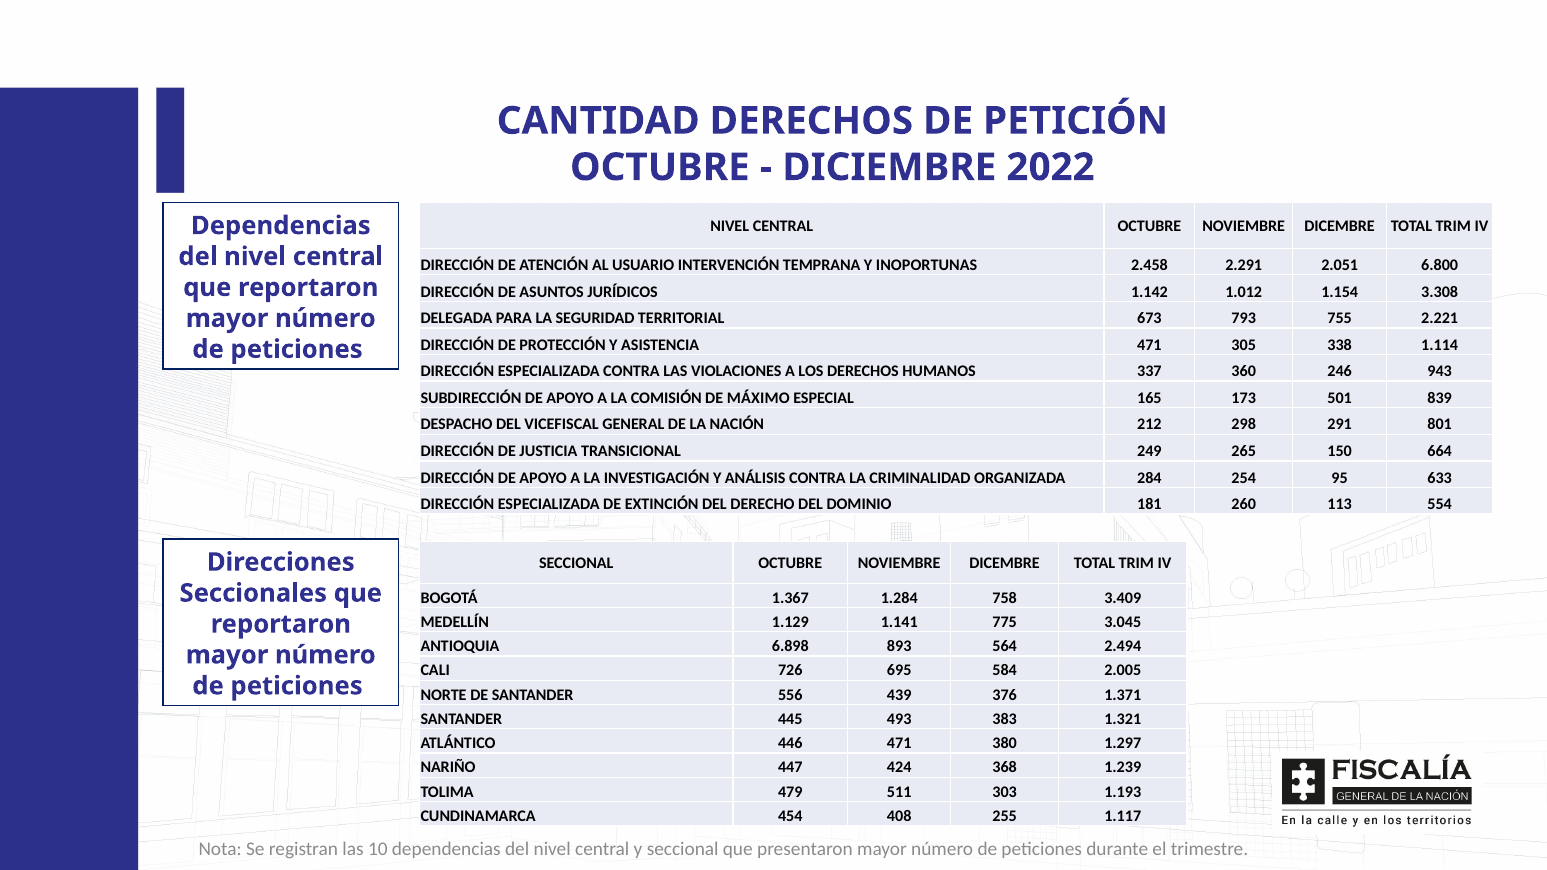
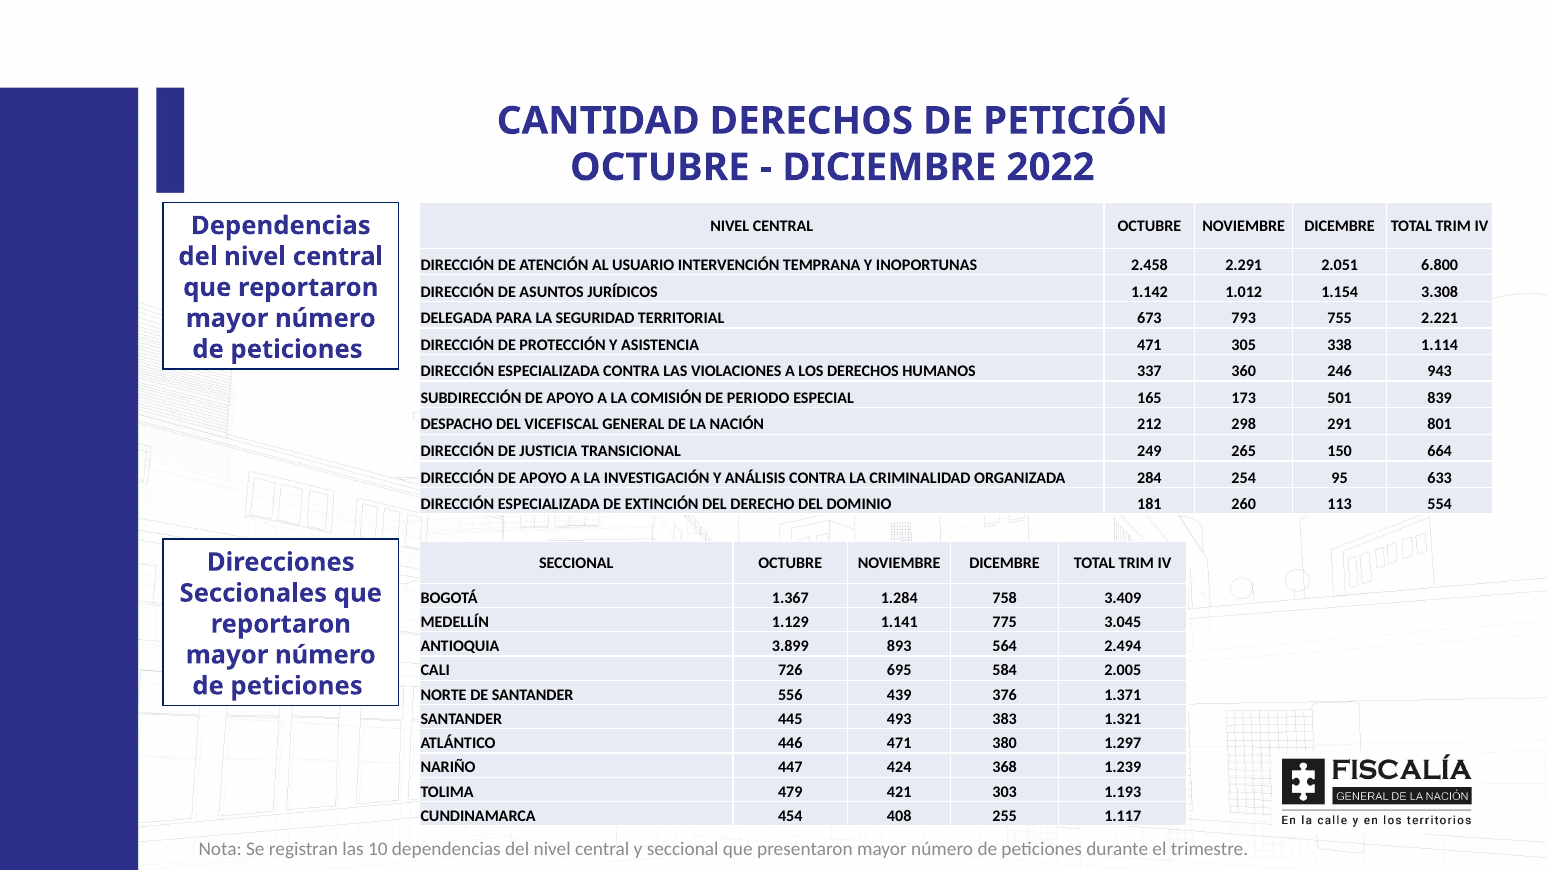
MÁXIMO: MÁXIMO -> PERIODO
6.898: 6.898 -> 3.899
511: 511 -> 421
